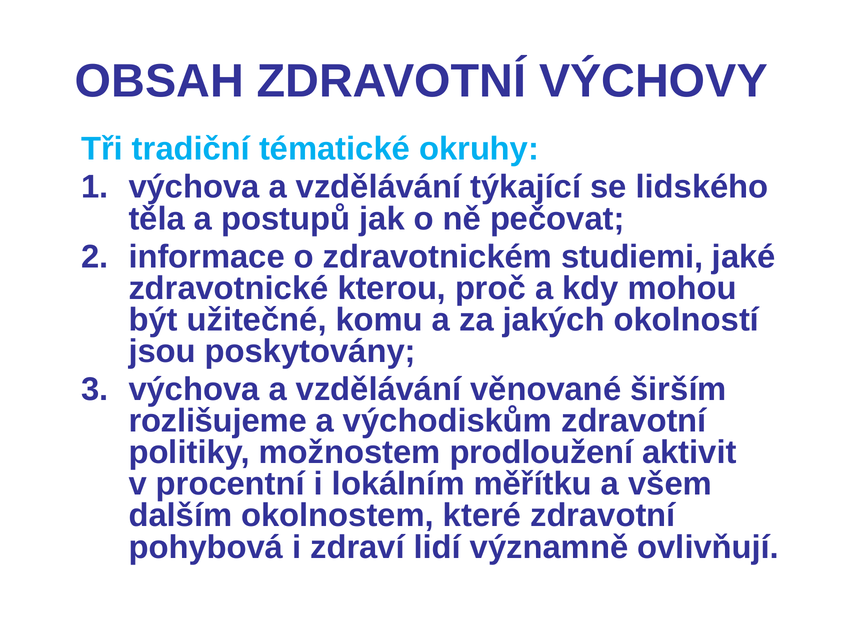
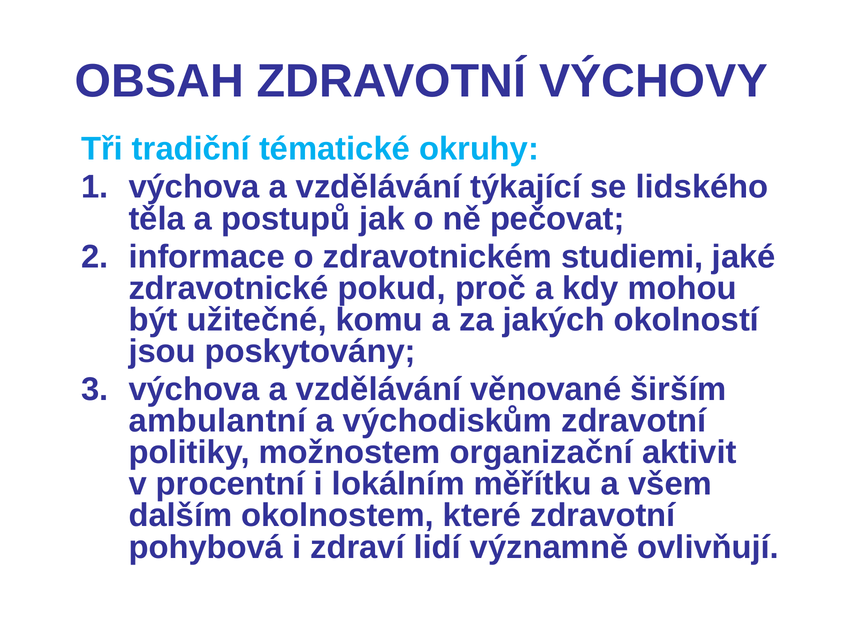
kterou: kterou -> pokud
rozlišujeme: rozlišujeme -> ambulantní
prodloužení: prodloužení -> organizační
